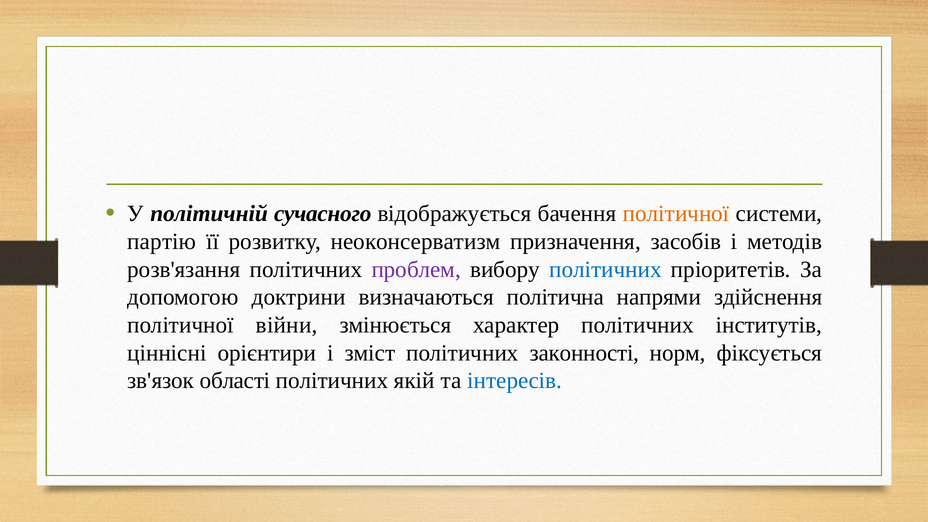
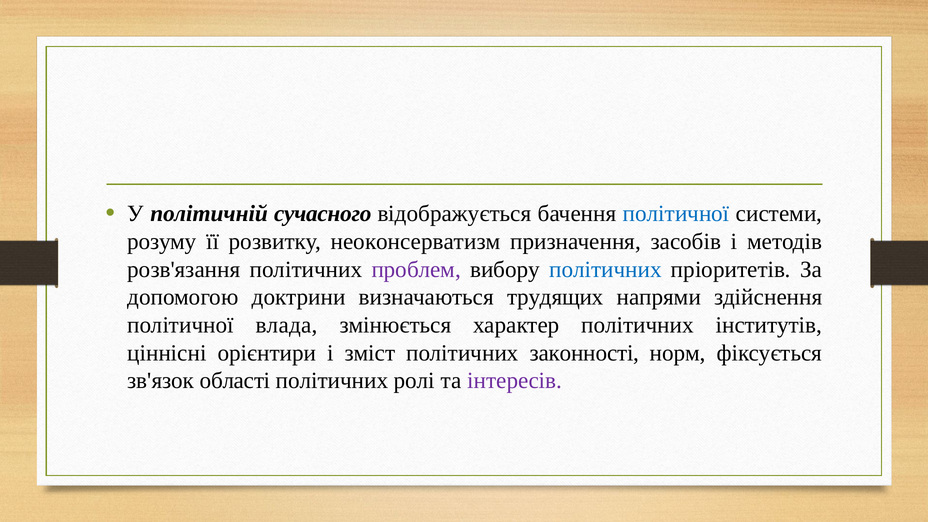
політичної at (676, 214) colour: orange -> blue
партію: партію -> розуму
політична: політична -> трудящих
війни: війни -> влада
якій: якій -> ролі
інтересів colour: blue -> purple
